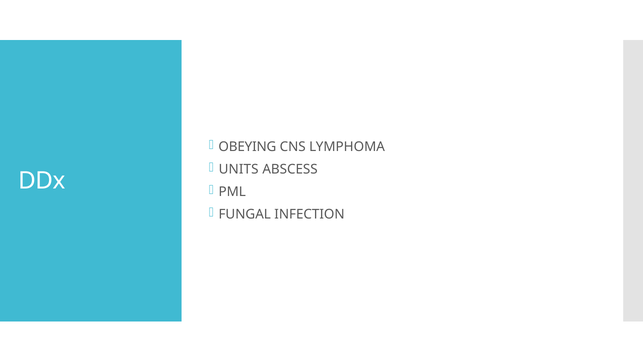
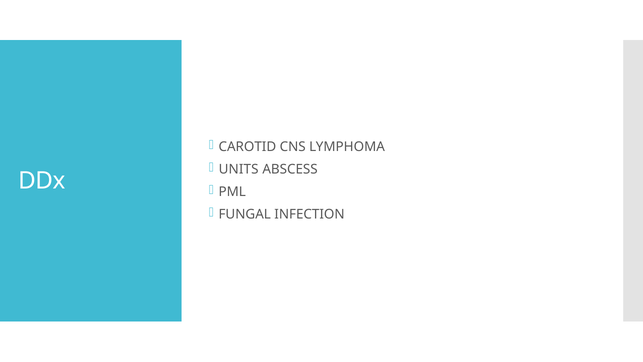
OBEYING: OBEYING -> CAROTID
